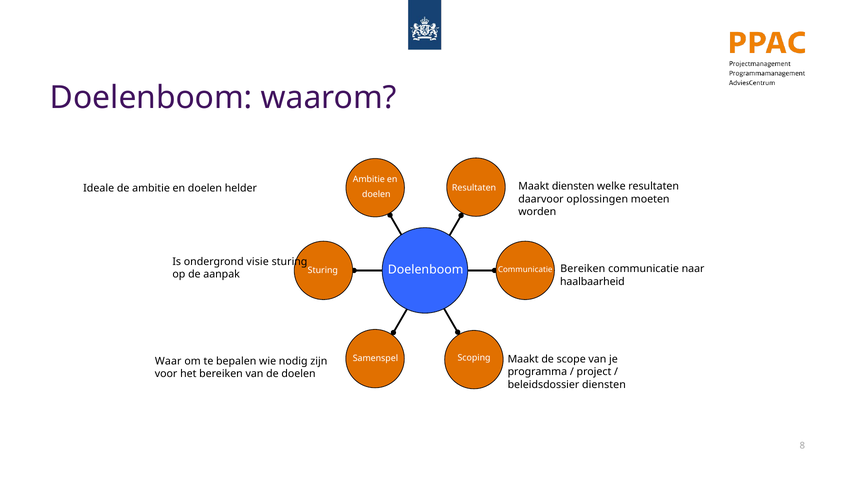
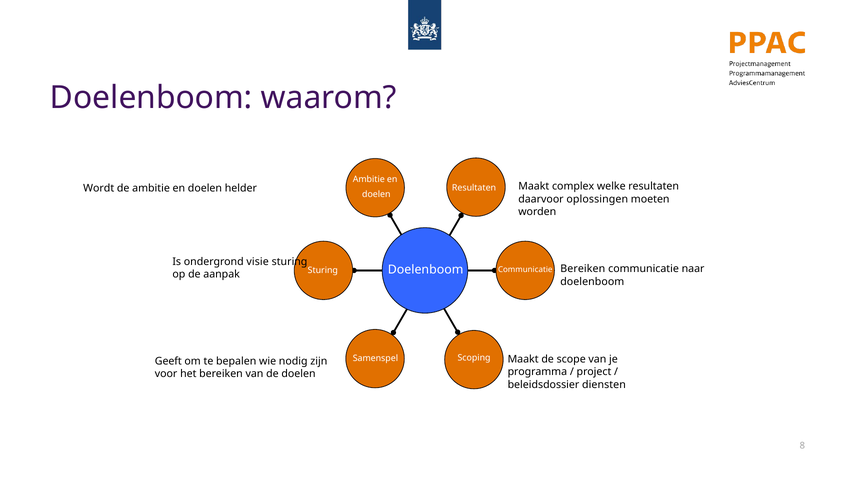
Ideale: Ideale -> Wordt
Maakt diensten: diensten -> complex
haalbaarheid at (592, 282): haalbaarheid -> doelenboom
Waar: Waar -> Geeft
